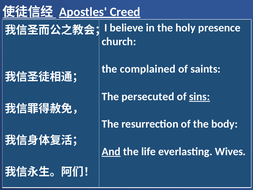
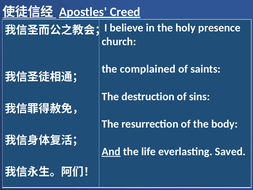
persecuted: persecuted -> destruction
sins underline: present -> none
Wives: Wives -> Saved
